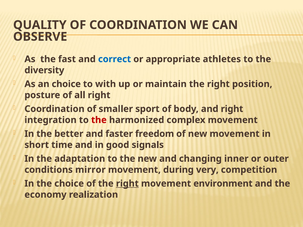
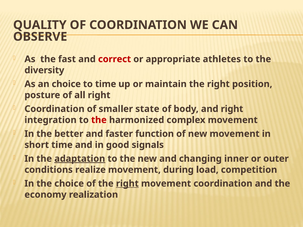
correct colour: blue -> red
to with: with -> time
sport: sport -> state
freedom: freedom -> function
adaptation underline: none -> present
mirror: mirror -> realize
very: very -> load
movement environment: environment -> coordination
